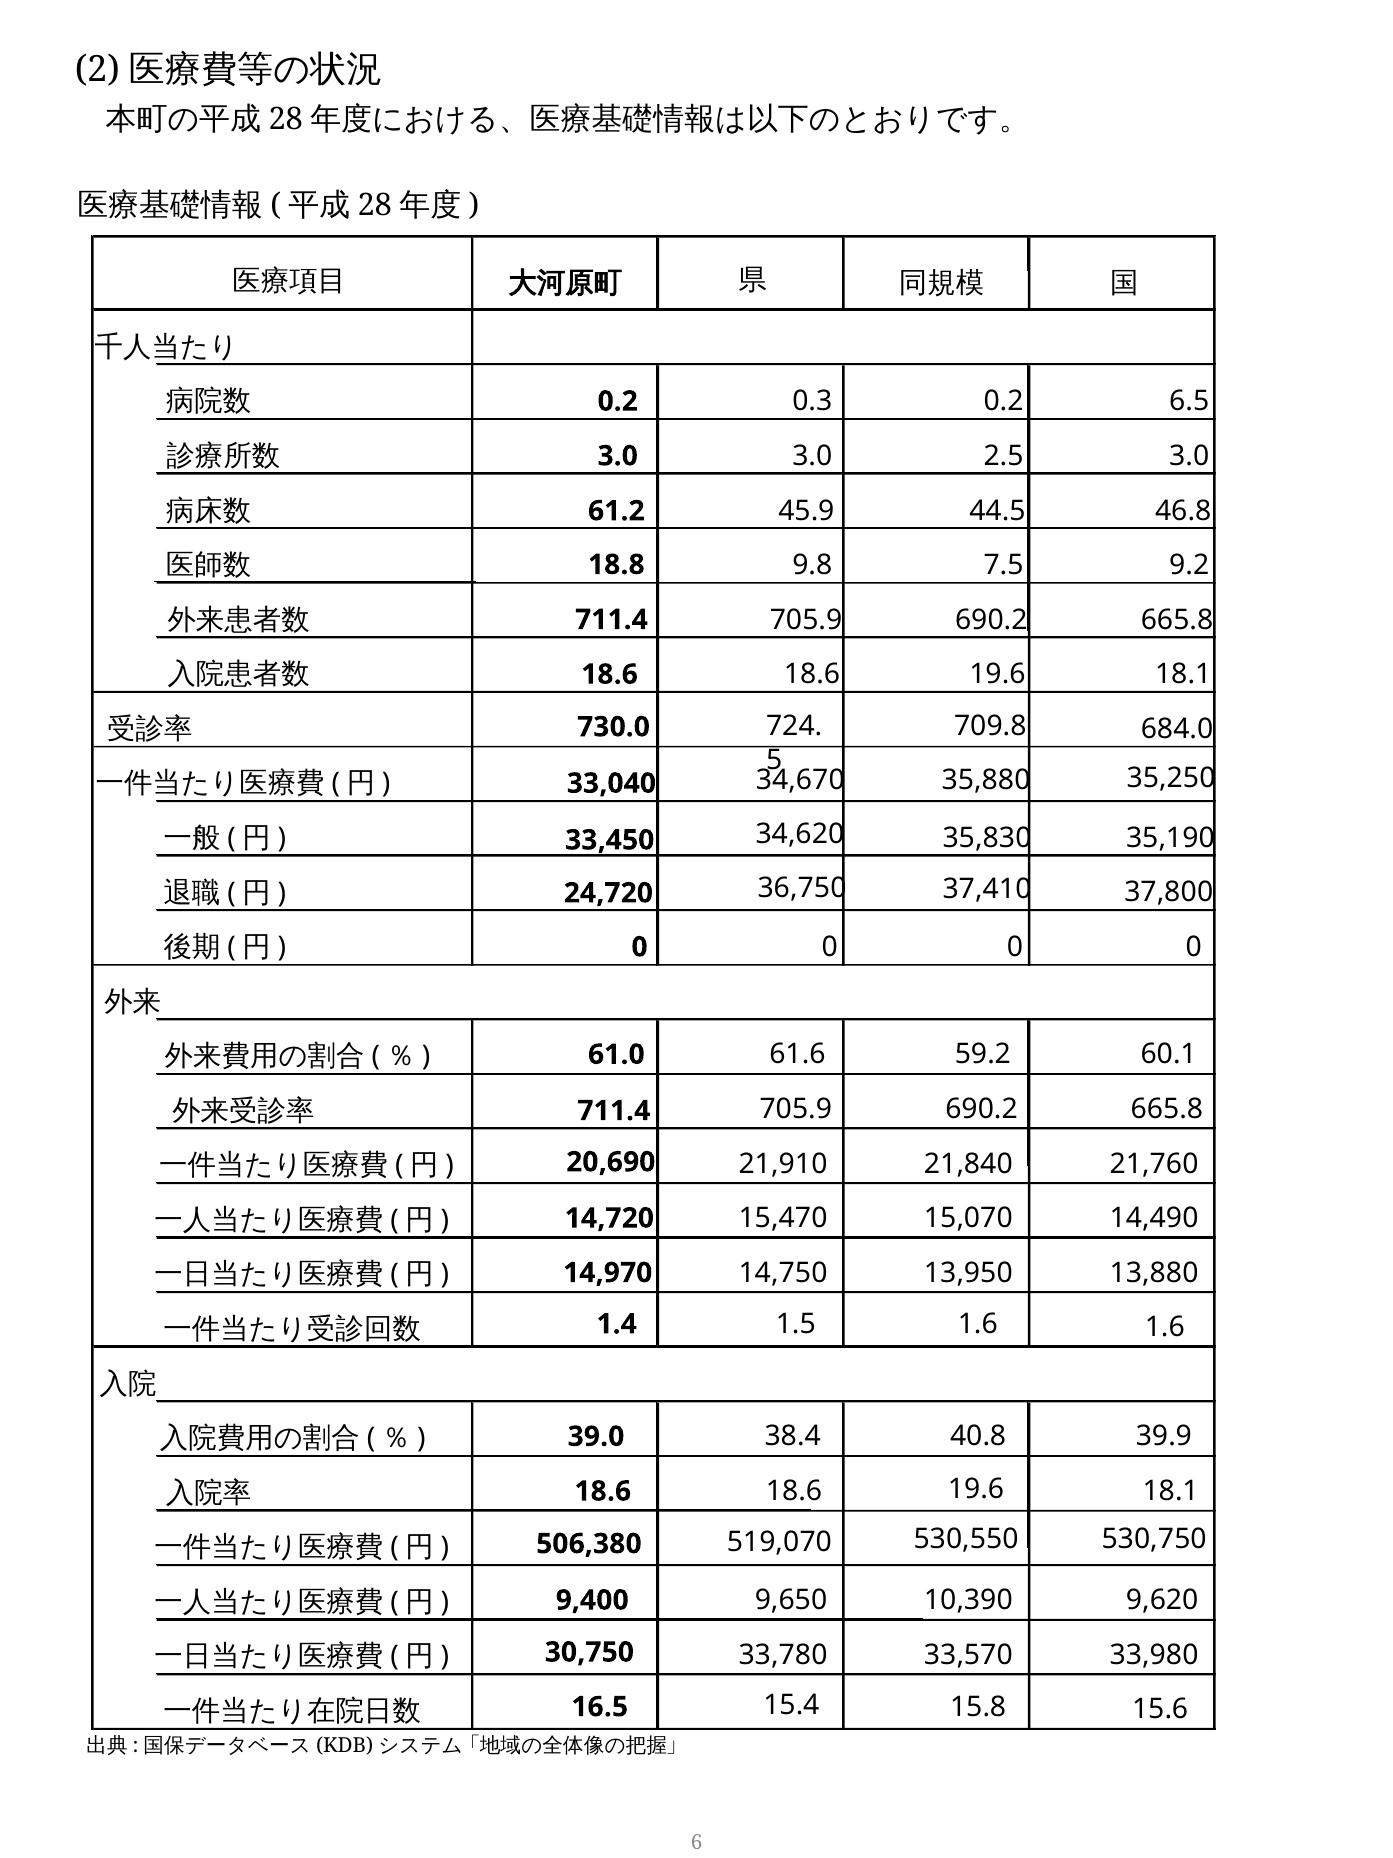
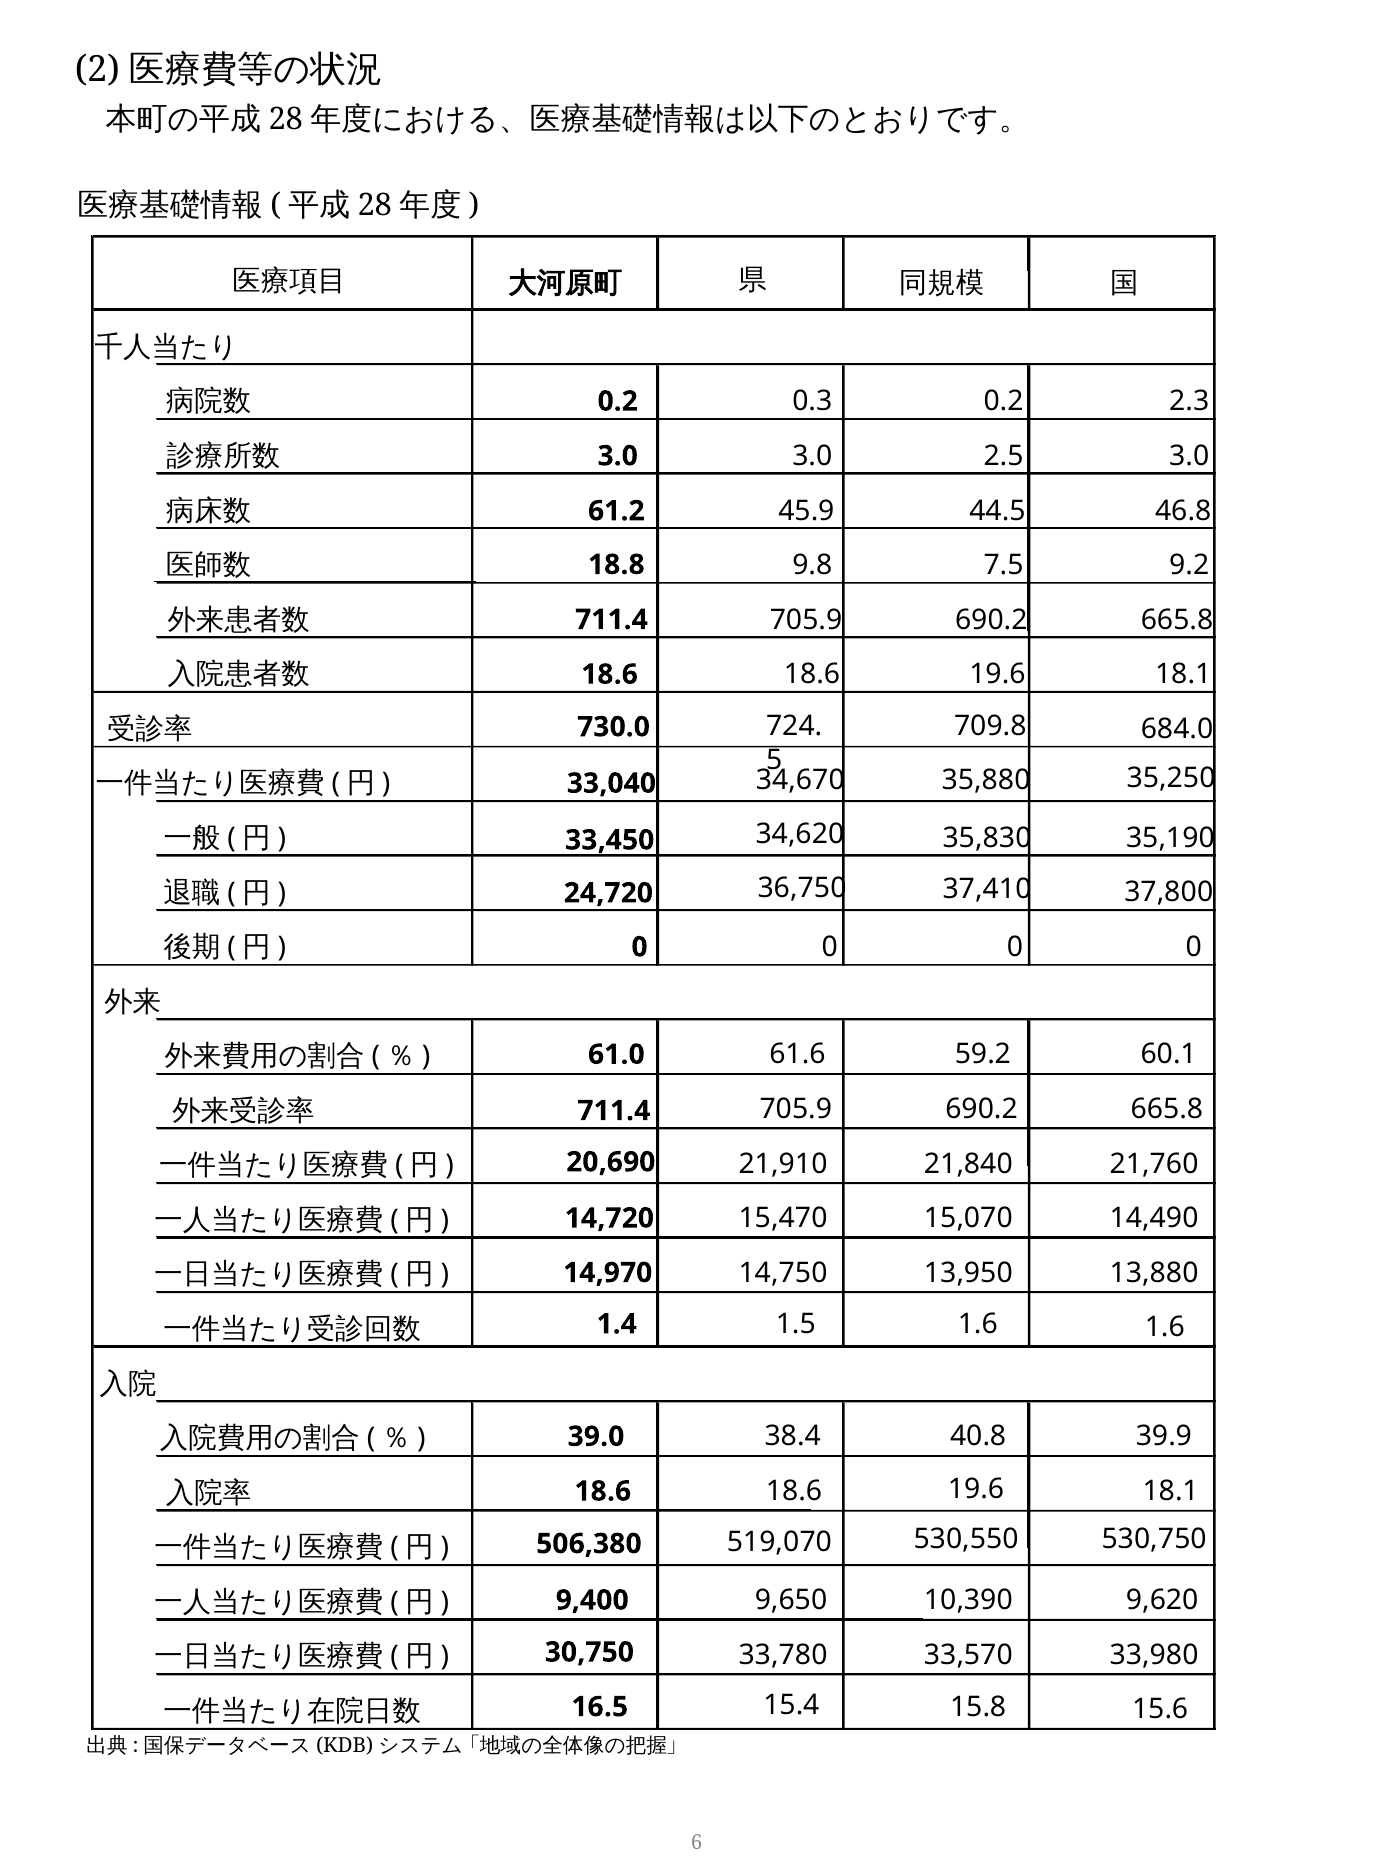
6.5: 6.5 -> 2.3
